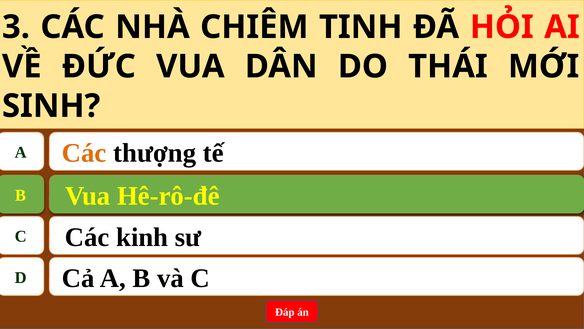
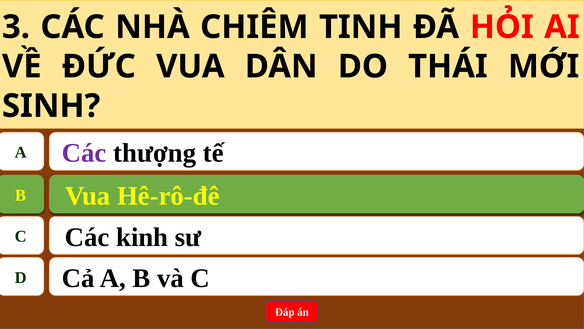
Các at (84, 153) colour: orange -> purple
